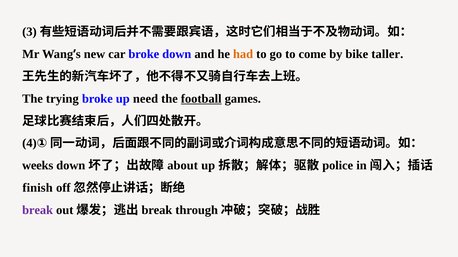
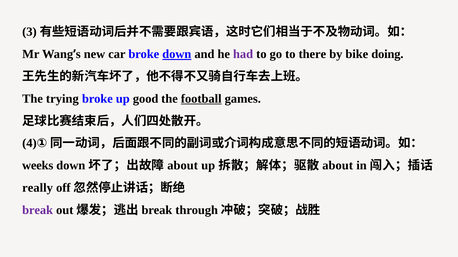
down at (177, 54) underline: none -> present
had colour: orange -> purple
come: come -> there
taller: taller -> doing
need: need -> good
police at (338, 166): police -> about
finish: finish -> really
